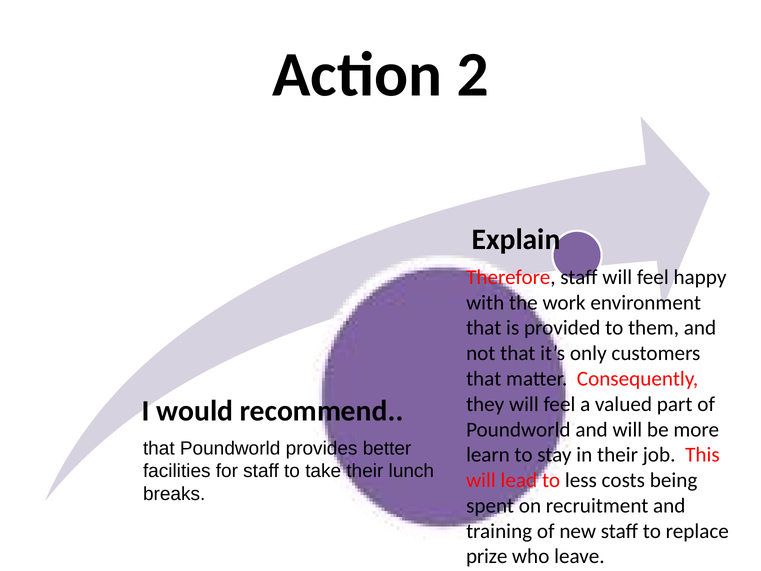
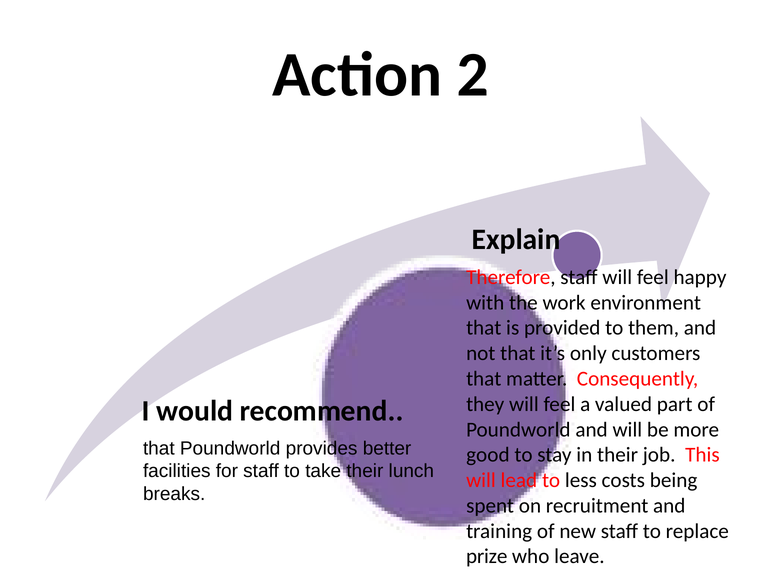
learn: learn -> good
